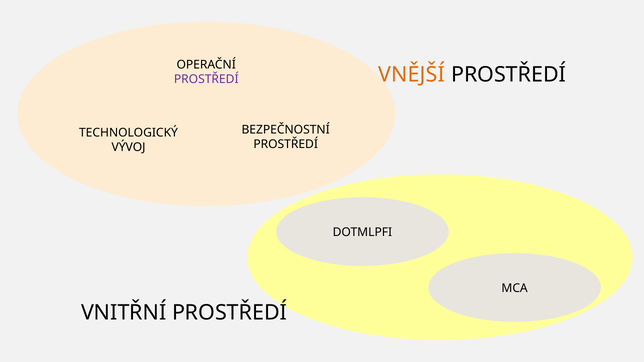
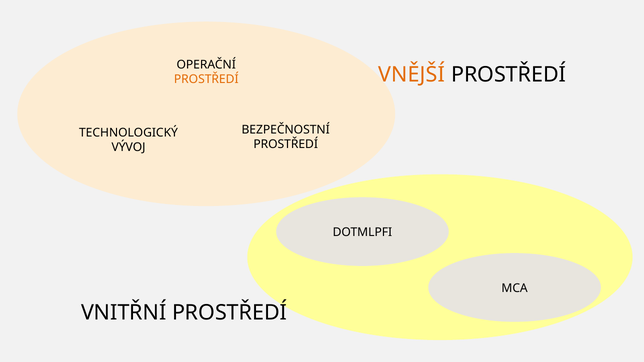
PROSTŘEDÍ at (206, 79) colour: purple -> orange
